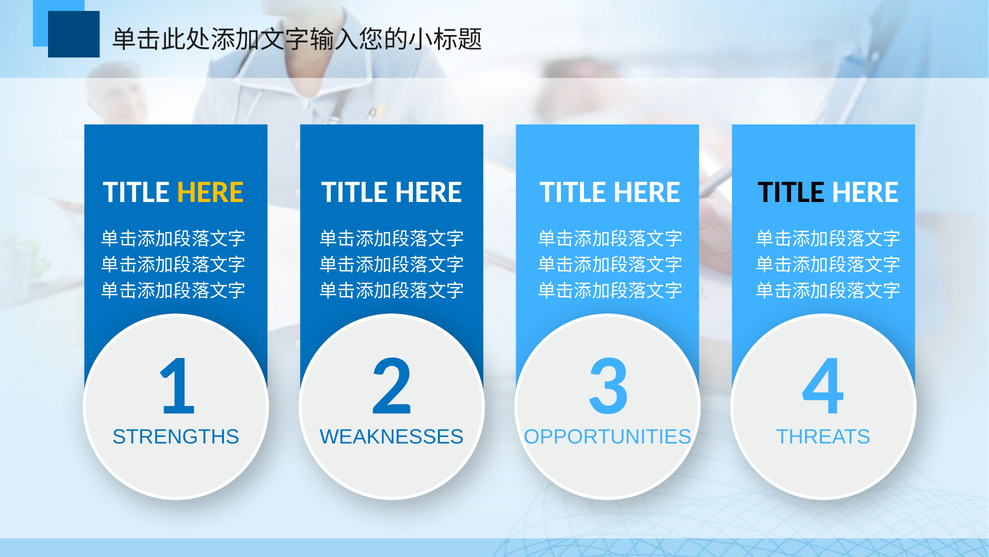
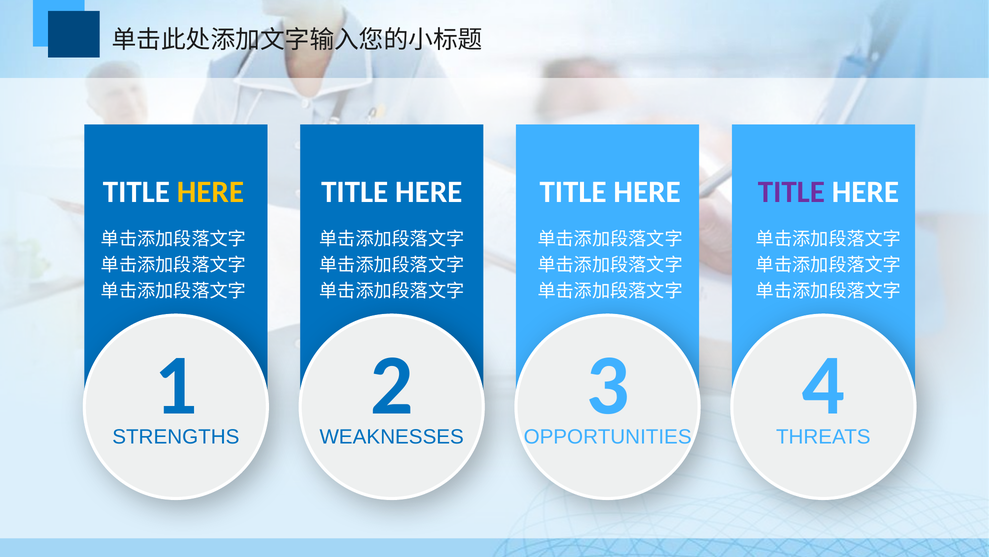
TITLE at (791, 192) colour: black -> purple
